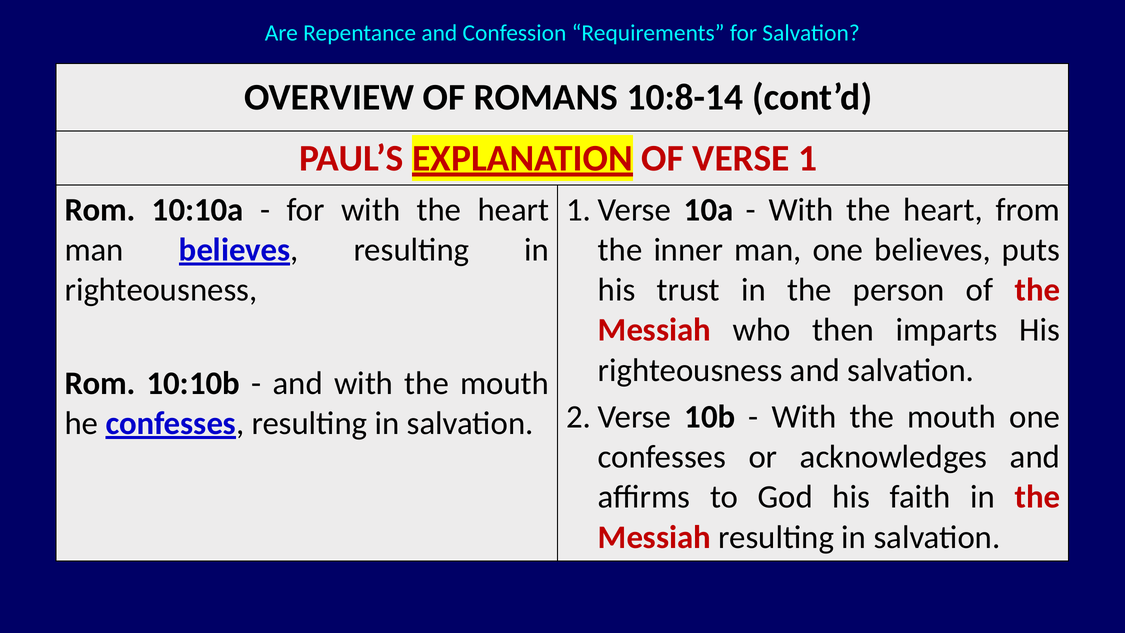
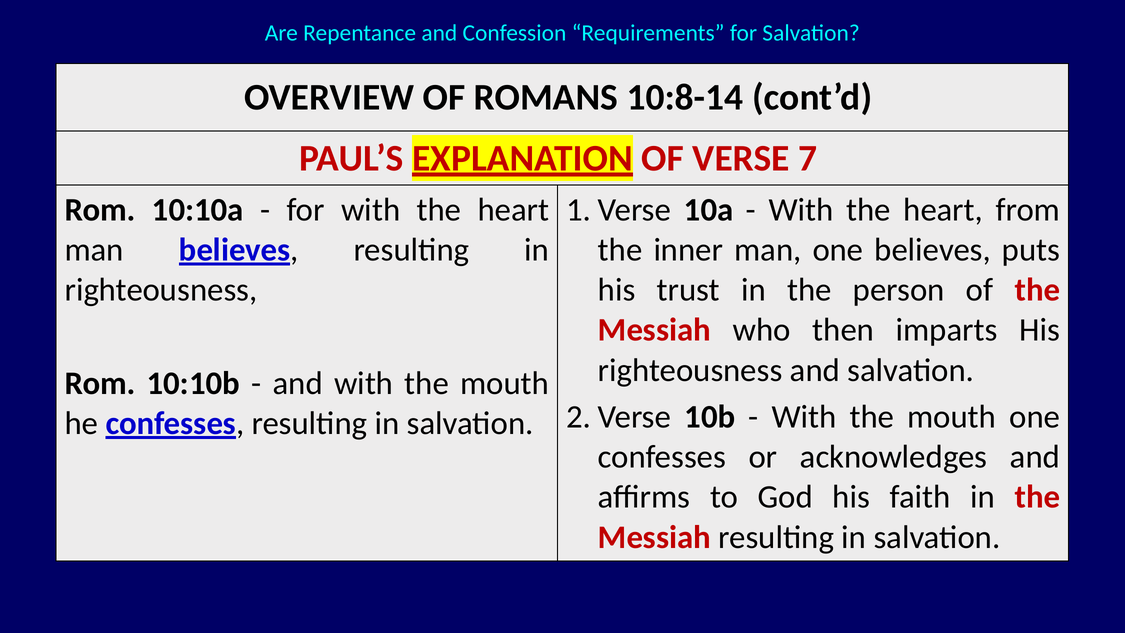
1: 1 -> 7
